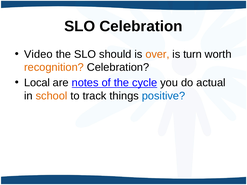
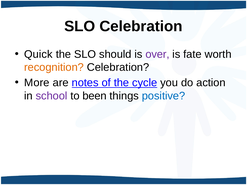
Video: Video -> Quick
over colour: orange -> purple
turn: turn -> fate
Local: Local -> More
actual: actual -> action
school colour: orange -> purple
track: track -> been
